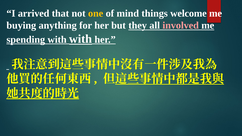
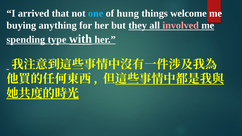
one colour: yellow -> light blue
mind: mind -> hung
spending with: with -> type
